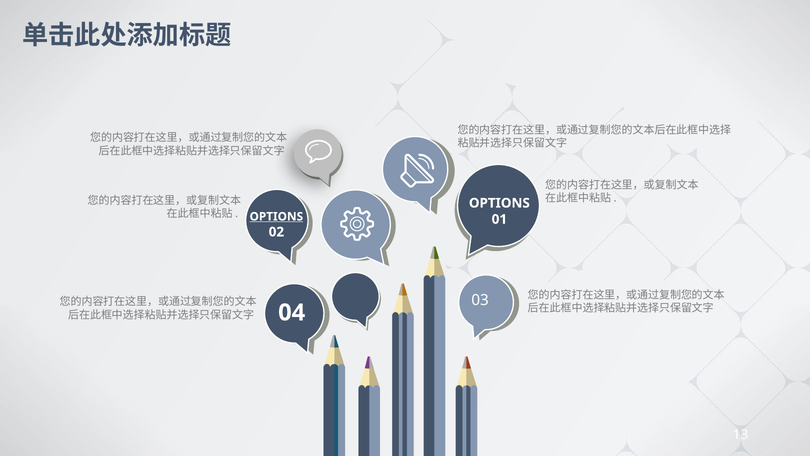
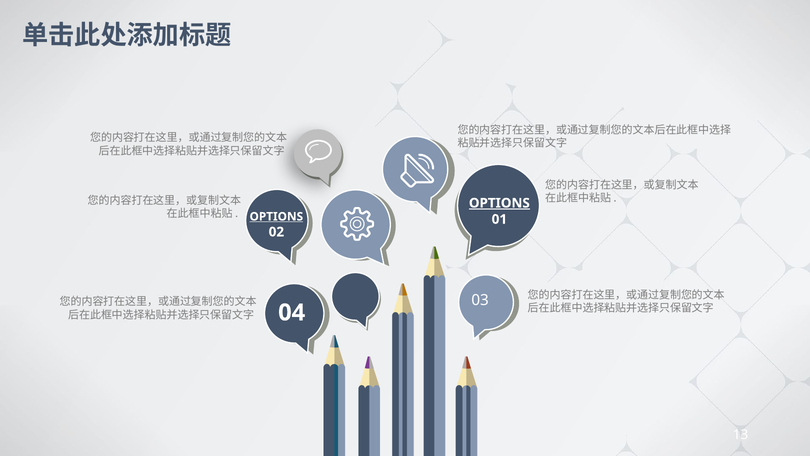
OPTIONS at (499, 203) underline: none -> present
